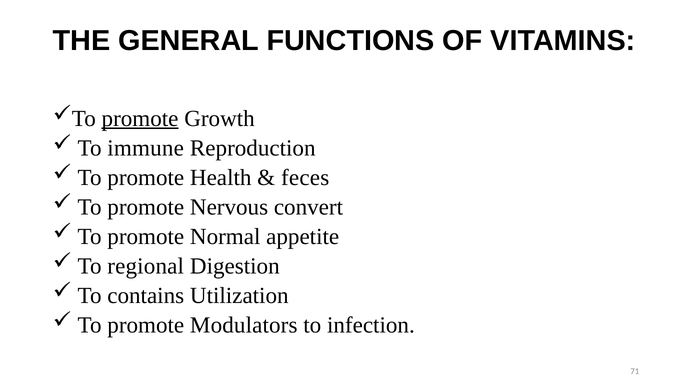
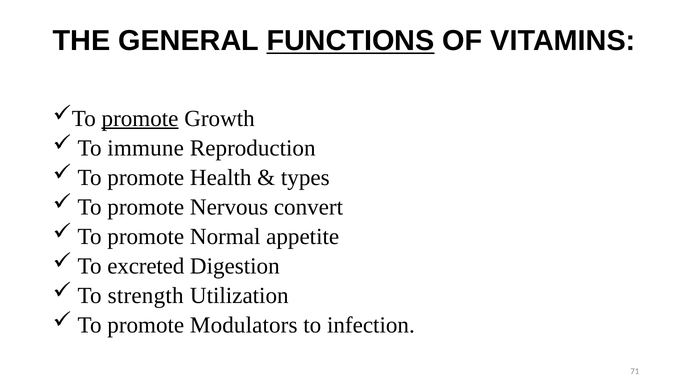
FUNCTIONS underline: none -> present
feces: feces -> types
regional: regional -> excreted
contains: contains -> strength
